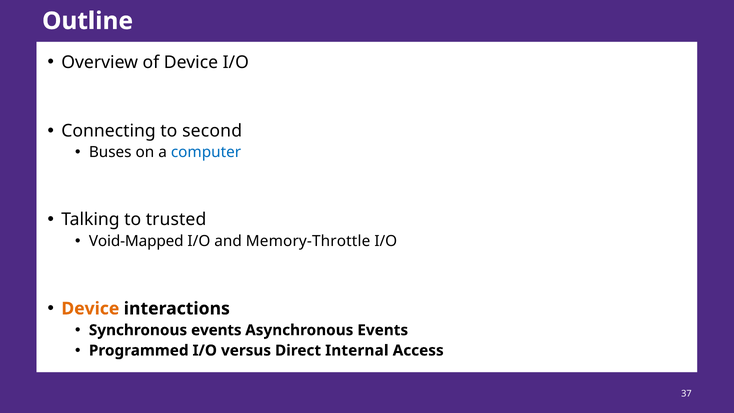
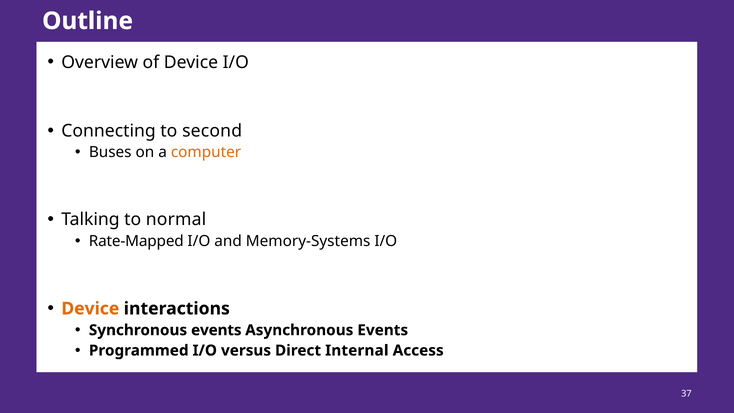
computer colour: blue -> orange
trusted: trusted -> normal
Void-Mapped: Void-Mapped -> Rate-Mapped
Memory-Throttle: Memory-Throttle -> Memory-Systems
